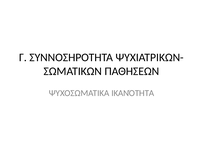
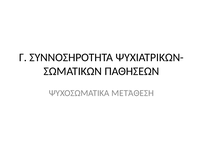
ΙΚΑΝΌΤΗΤΑ: ΙΚΑΝΌΤΗΤΑ -> ΜΕΤΆΘΕΣΗ
